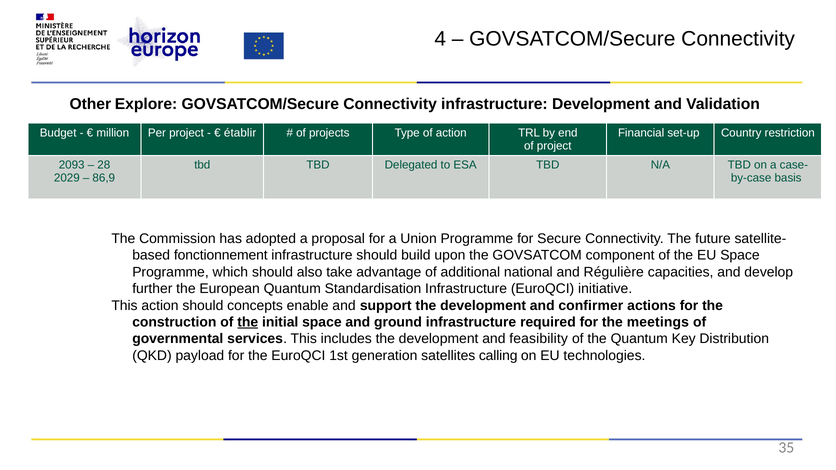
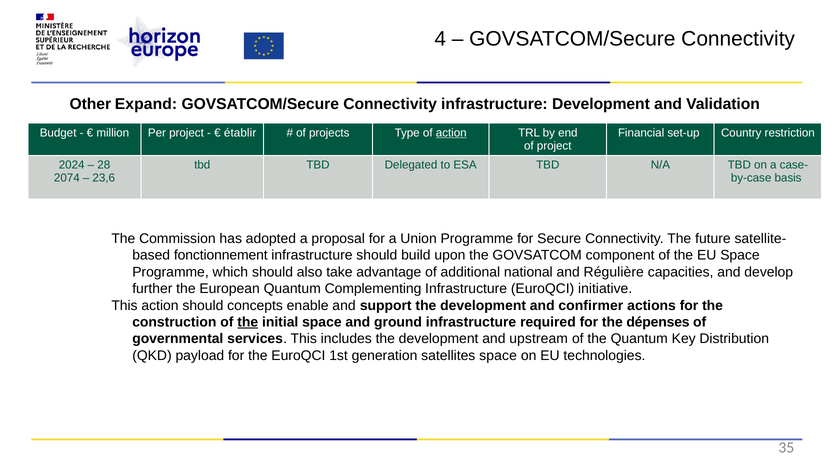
Explore: Explore -> Expand
action at (451, 133) underline: none -> present
2093: 2093 -> 2024
2029: 2029 -> 2074
86,9: 86,9 -> 23,6
Standardisation: Standardisation -> Complementing
meetings: meetings -> dépenses
feasibility: feasibility -> upstream
satellites calling: calling -> space
